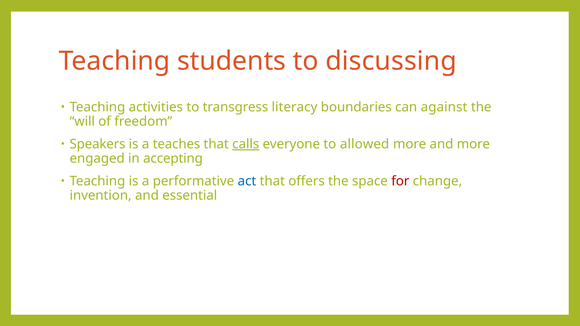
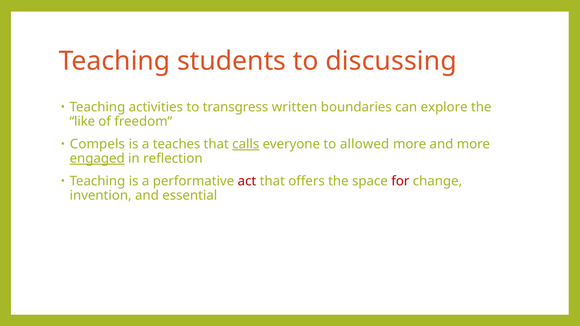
literacy: literacy -> written
against: against -> explore
will: will -> like
Speakers: Speakers -> Compels
engaged underline: none -> present
accepting: accepting -> reflection
act colour: blue -> red
